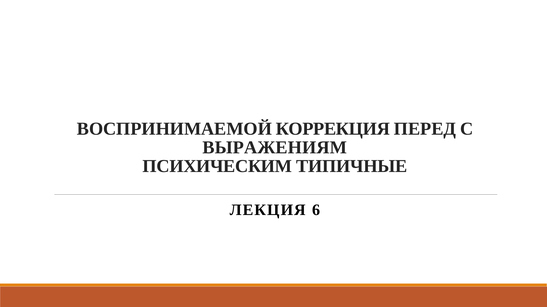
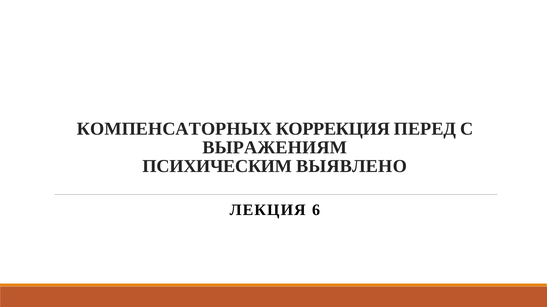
ВОСПРИНИМАЕМОЙ: ВОСПРИНИМАЕМОЙ -> КОМПЕНСАТОРНЫХ
ТИПИЧНЫЕ: ТИПИЧНЫЕ -> ВЫЯВЛЕНО
